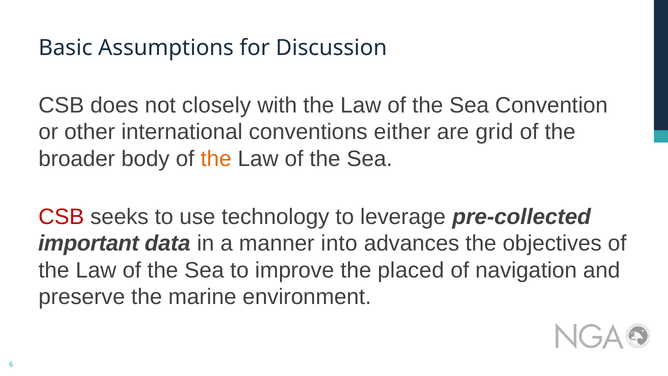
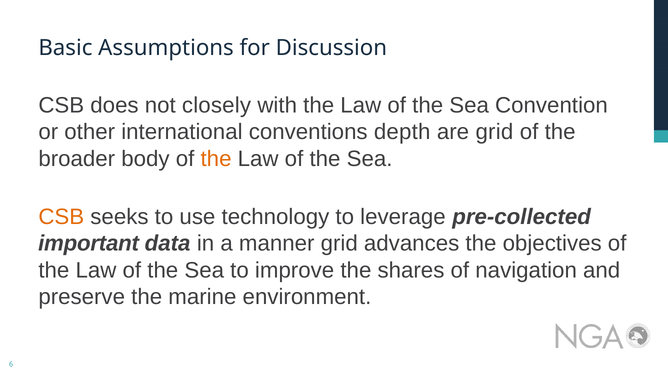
either: either -> depth
CSB at (61, 217) colour: red -> orange
manner into: into -> grid
placed: placed -> shares
